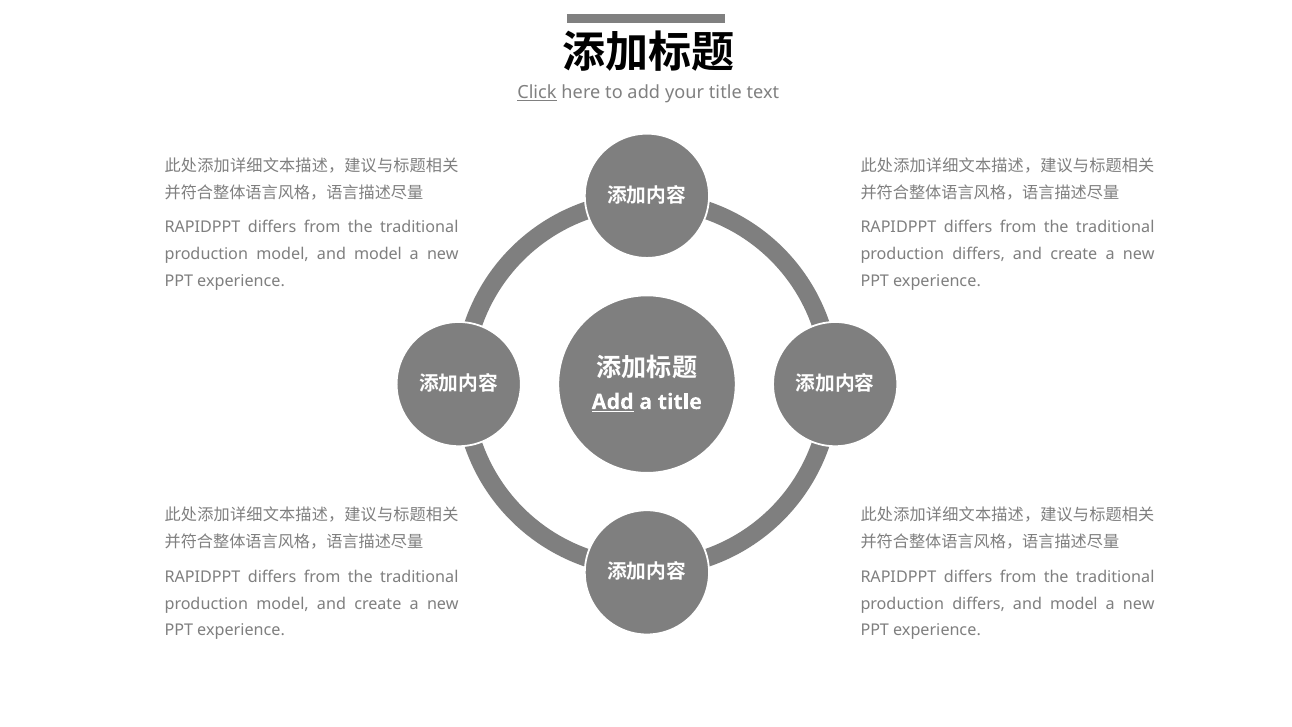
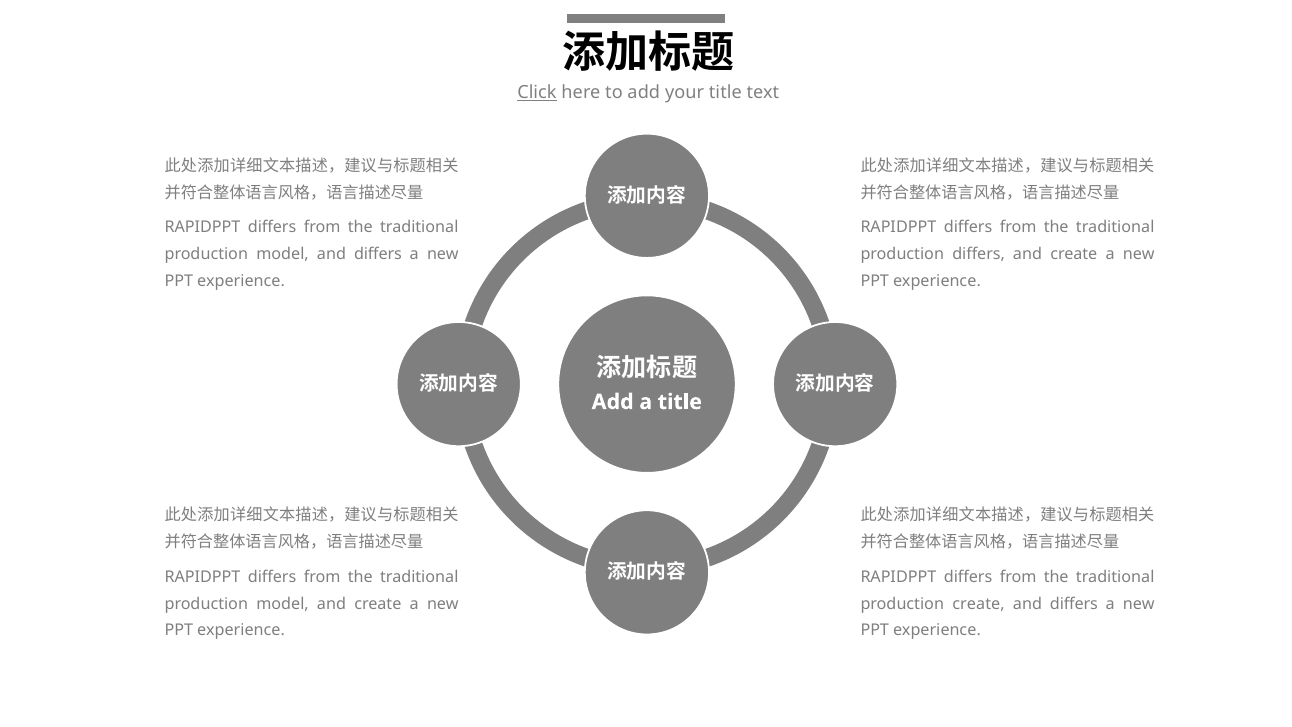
model and model: model -> differs
Add at (613, 402) underline: present -> none
differs at (979, 604): differs -> create
model at (1074, 604): model -> differs
